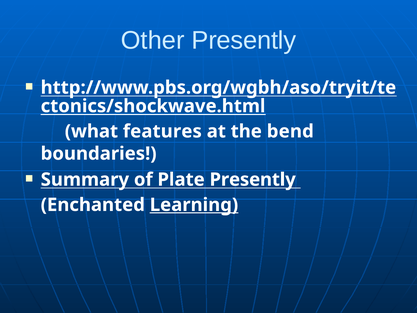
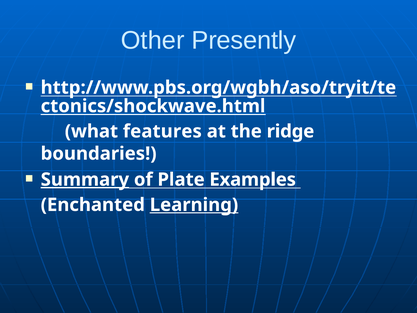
bend: bend -> ridge
Summary underline: none -> present
Plate Presently: Presently -> Examples
